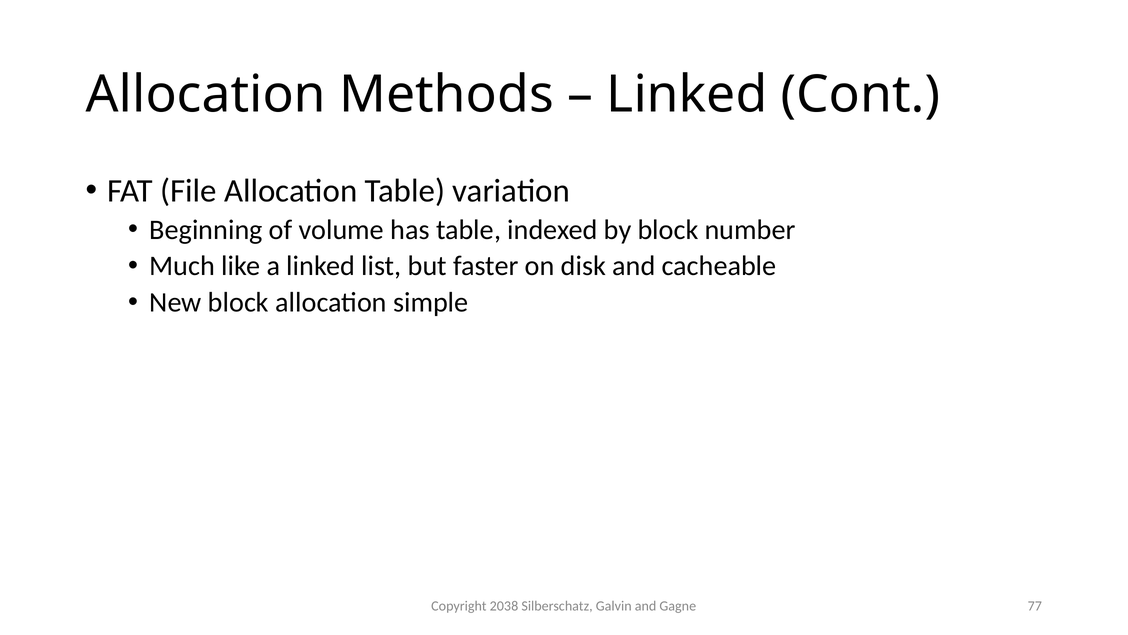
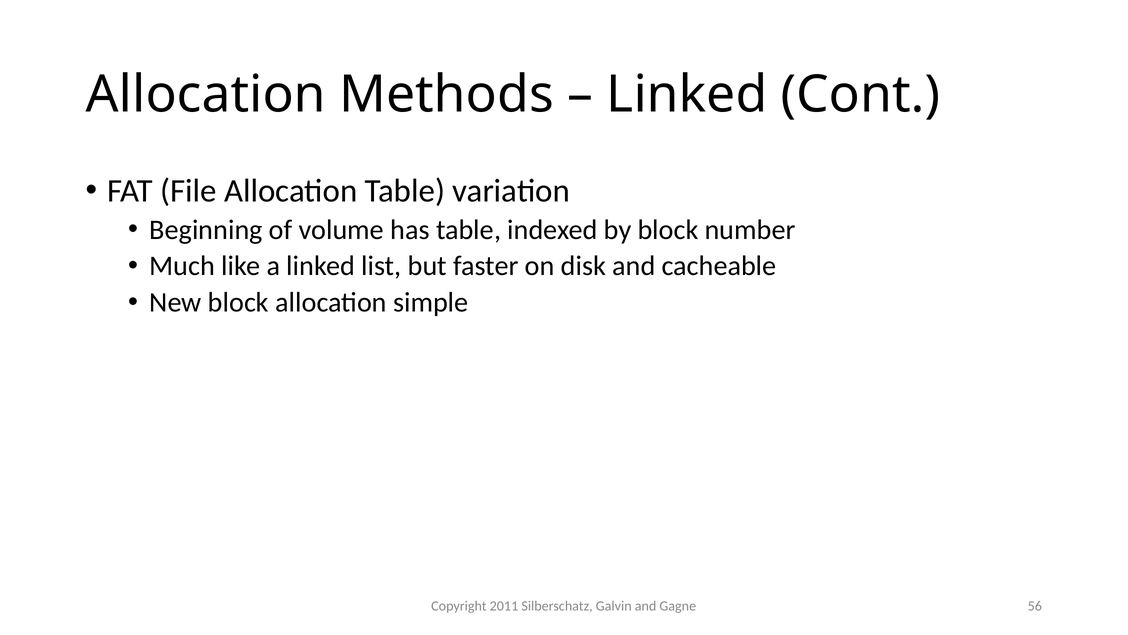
2038: 2038 -> 2011
77: 77 -> 56
